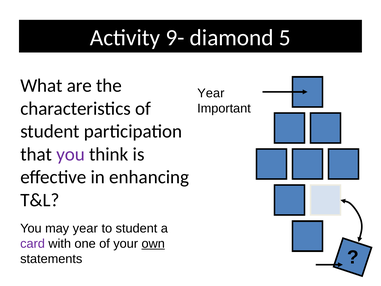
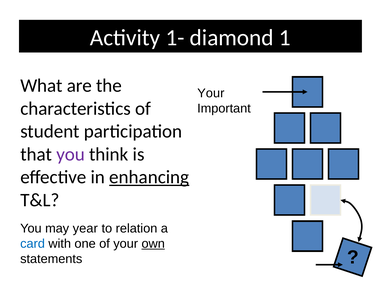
9-: 9- -> 1-
5: 5 -> 1
Year at (211, 93): Year -> Your
enhancing underline: none -> present
to student: student -> relation
card colour: purple -> blue
